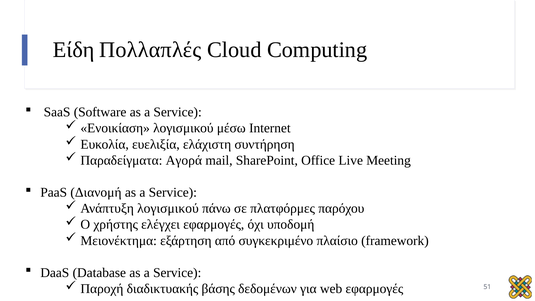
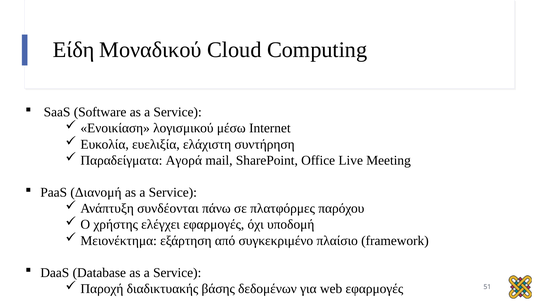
Πολλαπλές: Πολλαπλές -> Μοναδικού
Ανάπτυξη λογισμικού: λογισμικού -> συνδέονται
